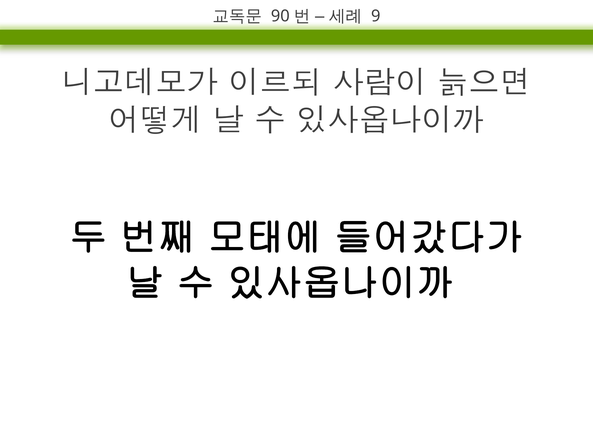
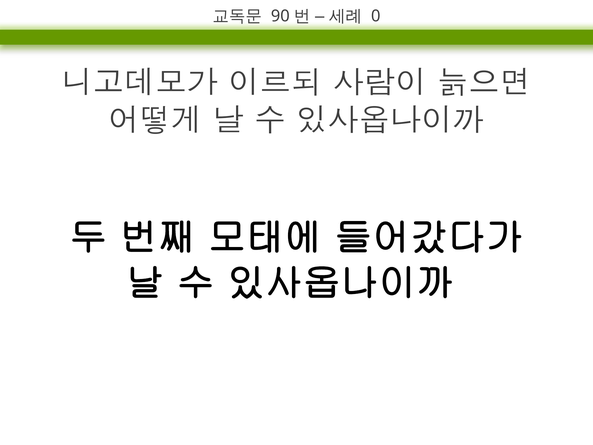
9: 9 -> 0
